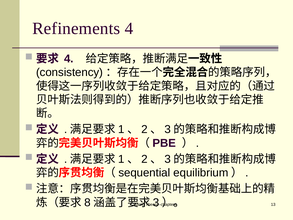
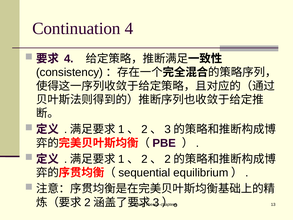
Refinements: Refinements -> Continuation
3 at (168, 159): 3 -> 2
8 at (87, 202): 8 -> 2
